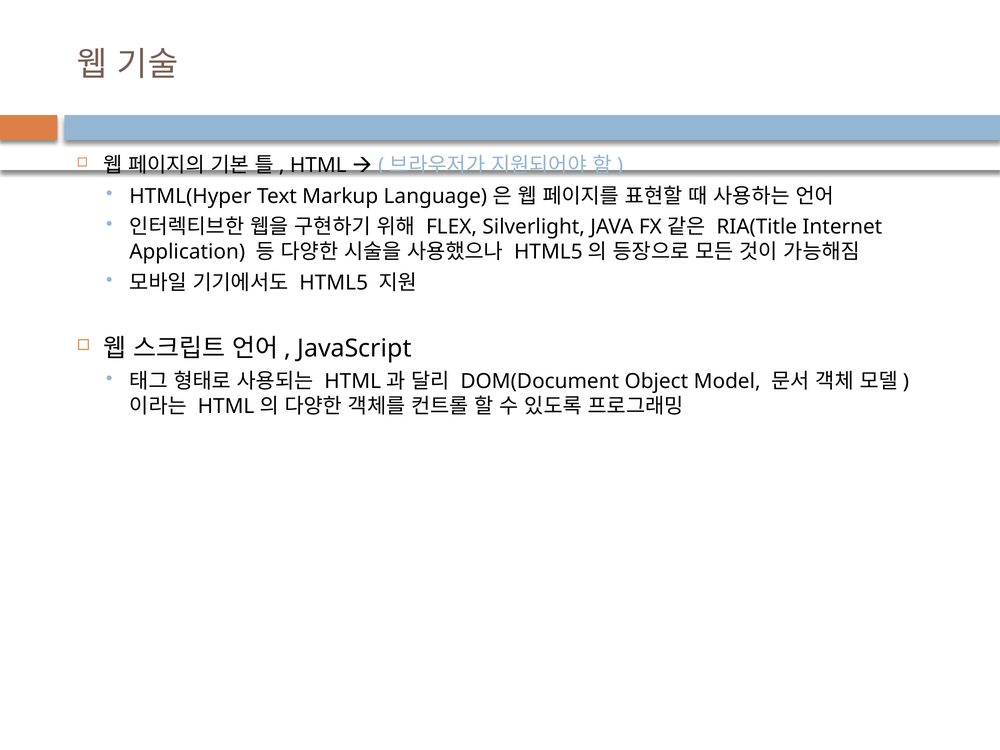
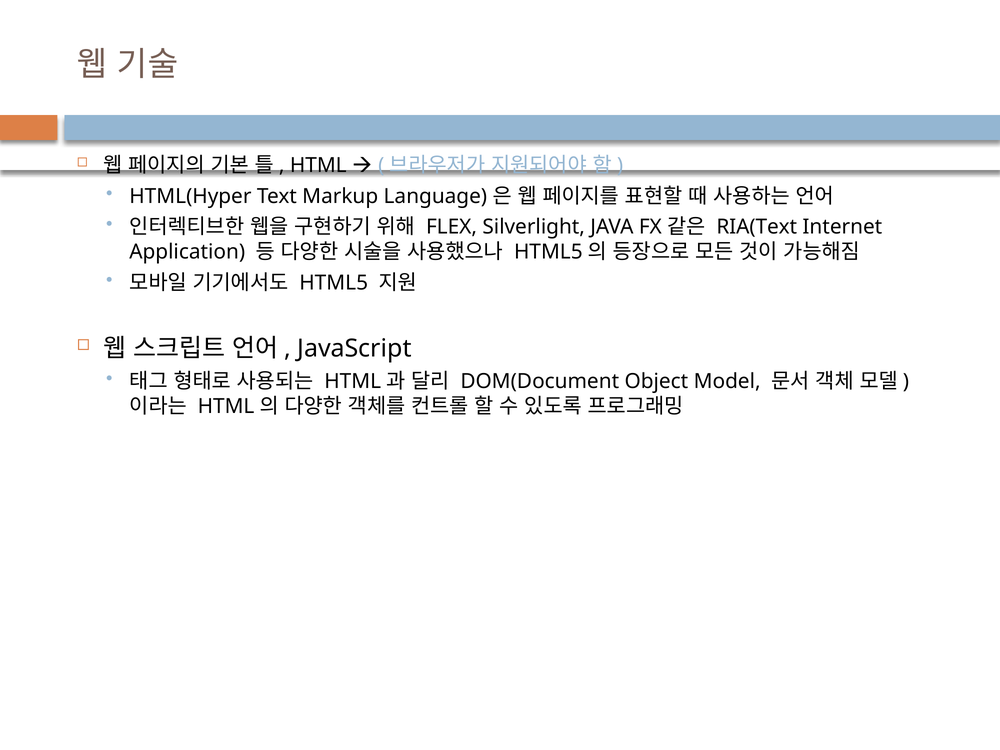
RIA(Title: RIA(Title -> RIA(Text
